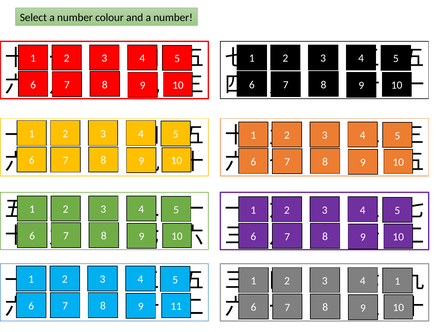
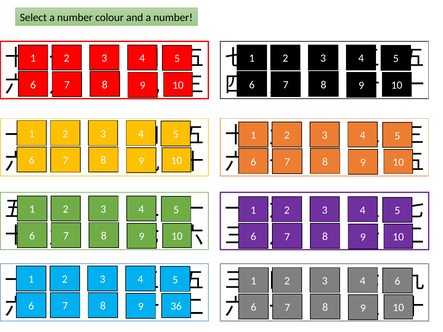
1 at (397, 281): 1 -> 6
11: 11 -> 36
